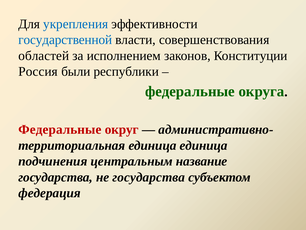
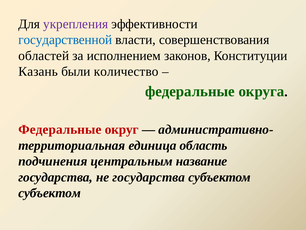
укрепления colour: blue -> purple
Россия: Россия -> Казань
республики: республики -> количество
единица единица: единица -> область
федерация at (50, 193): федерация -> субъектом
